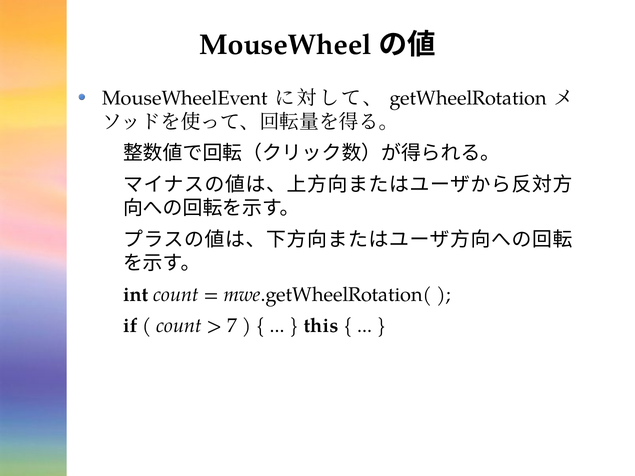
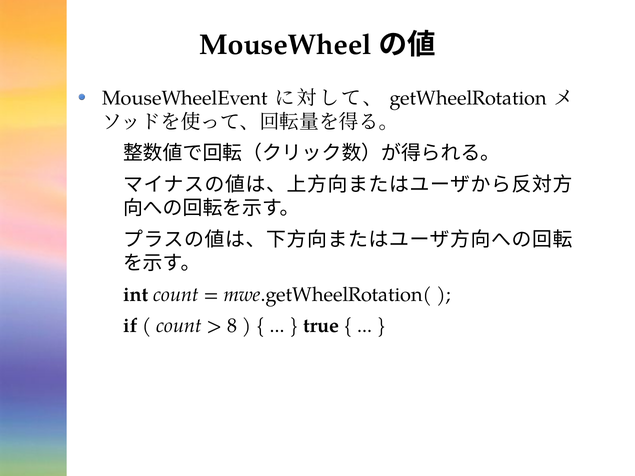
7: 7 -> 8
this: this -> true
